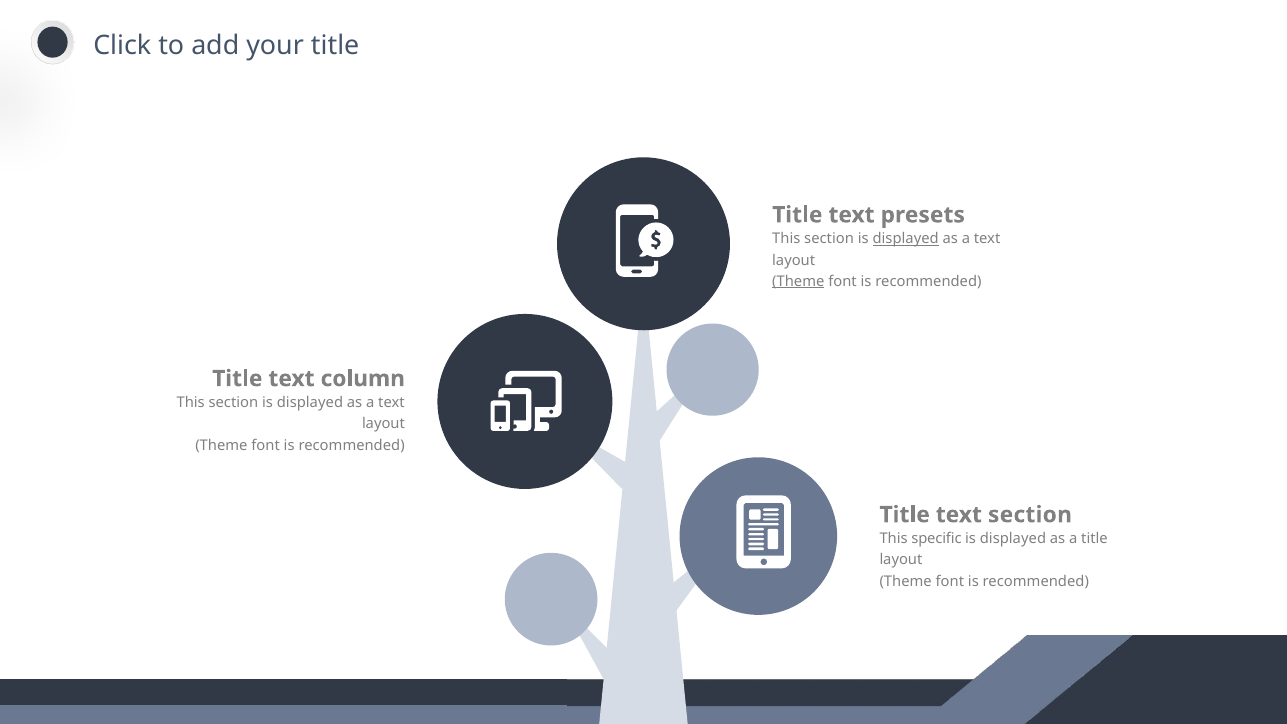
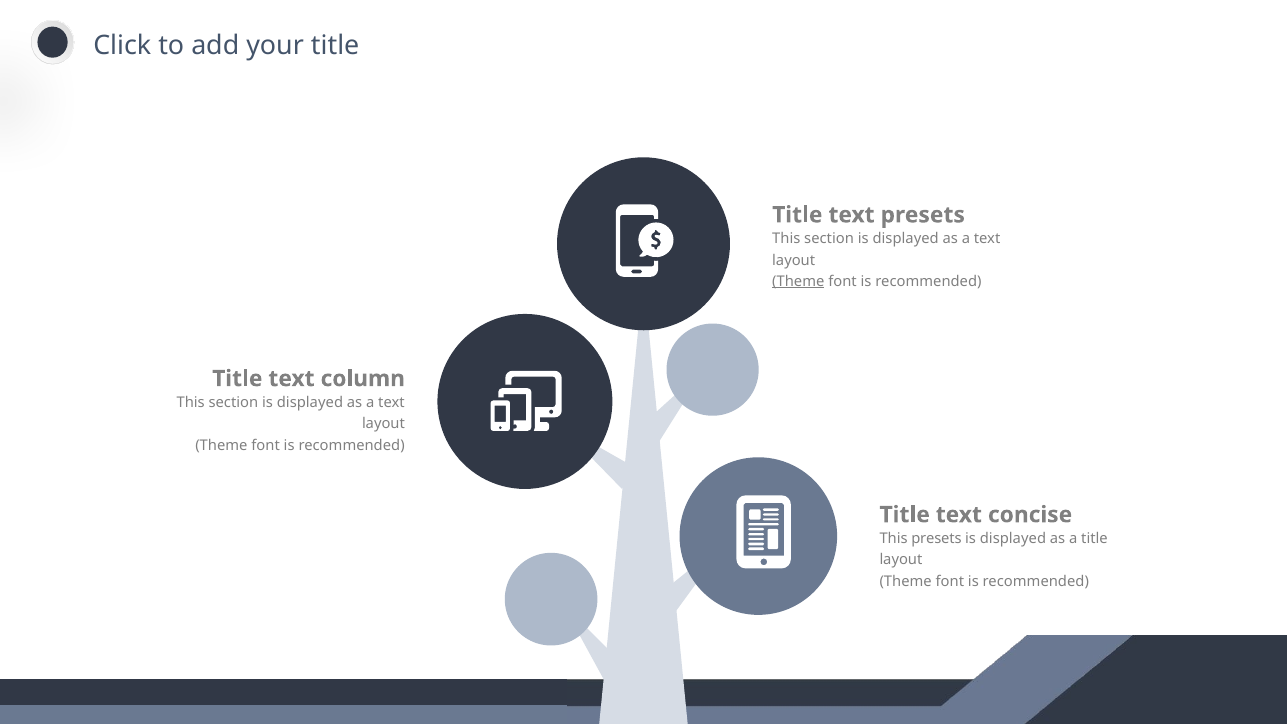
displayed at (906, 239) underline: present -> none
text section: section -> concise
This specific: specific -> presets
